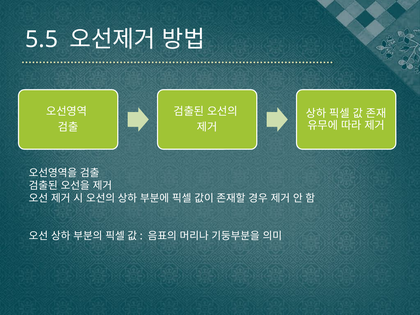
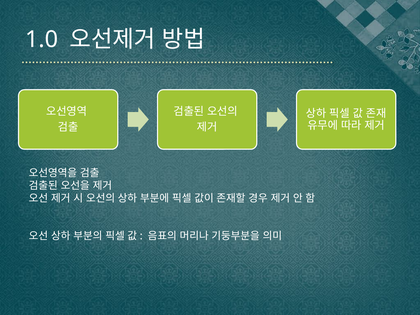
5.5: 5.5 -> 1.0
